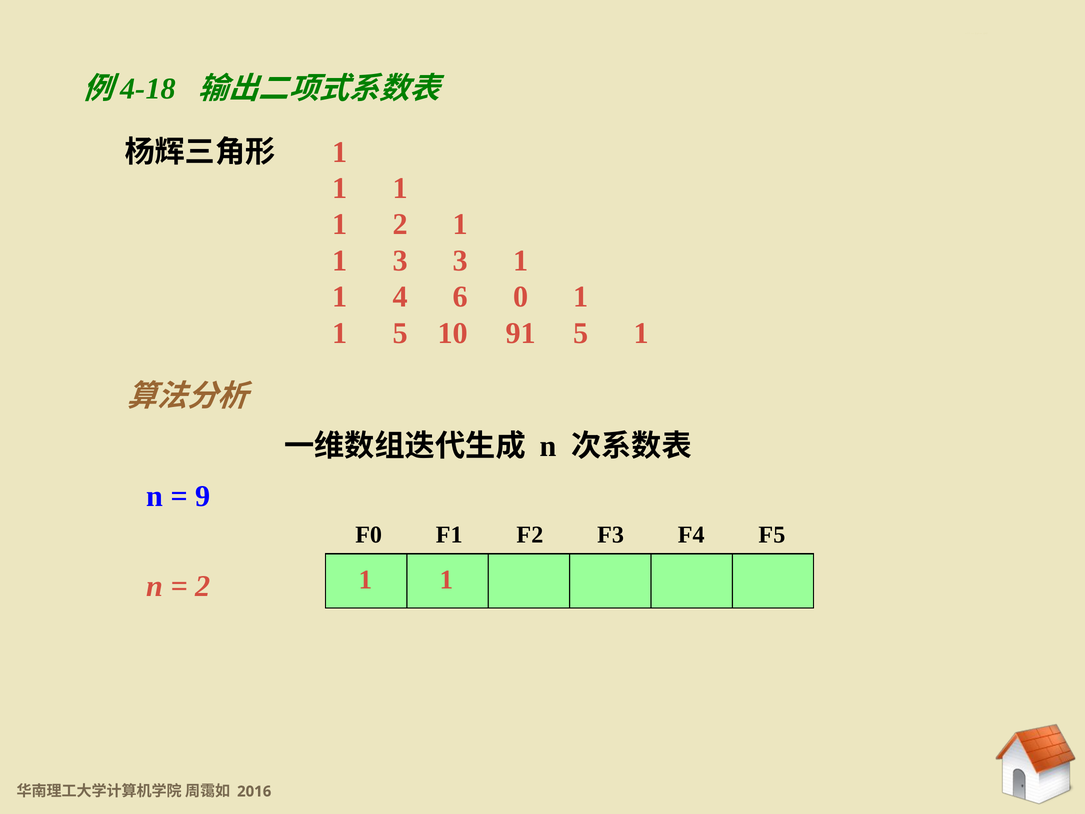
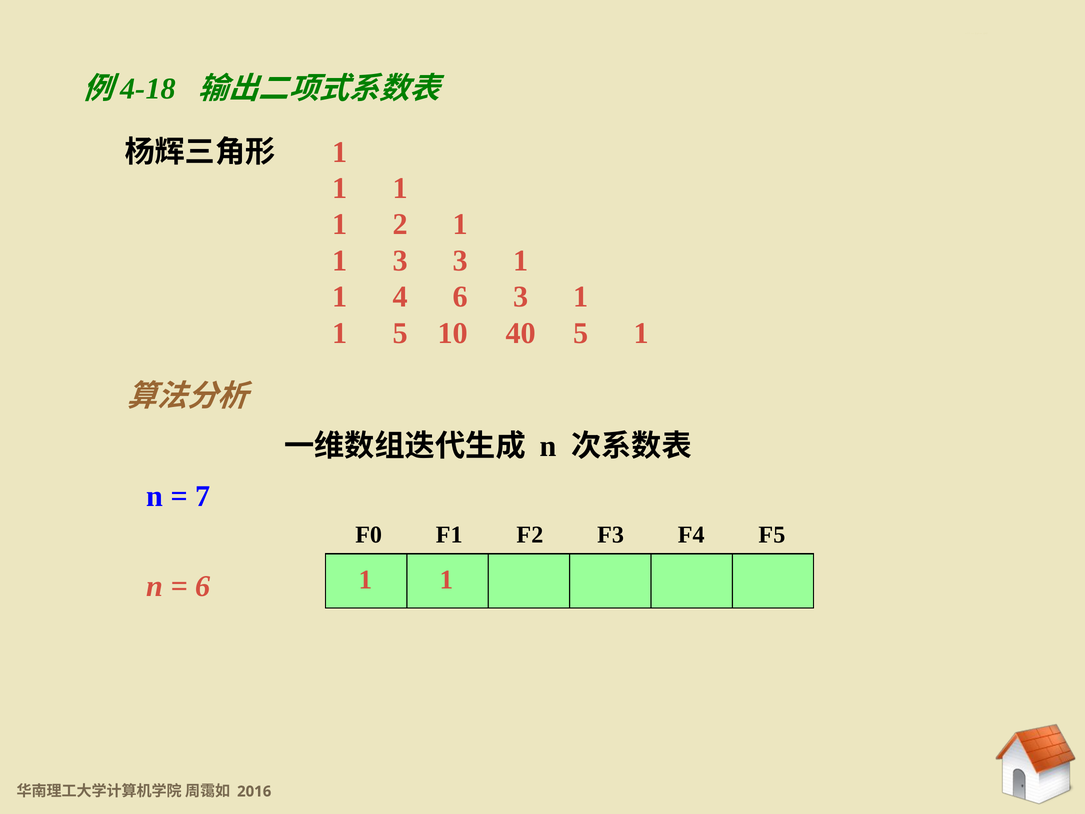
6 0: 0 -> 3
91: 91 -> 40
9: 9 -> 7
2 at (203, 586): 2 -> 6
